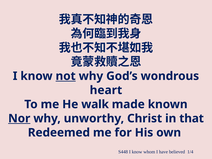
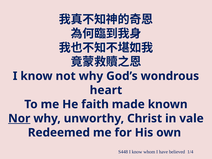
not underline: present -> none
walk: walk -> faith
that: that -> vale
